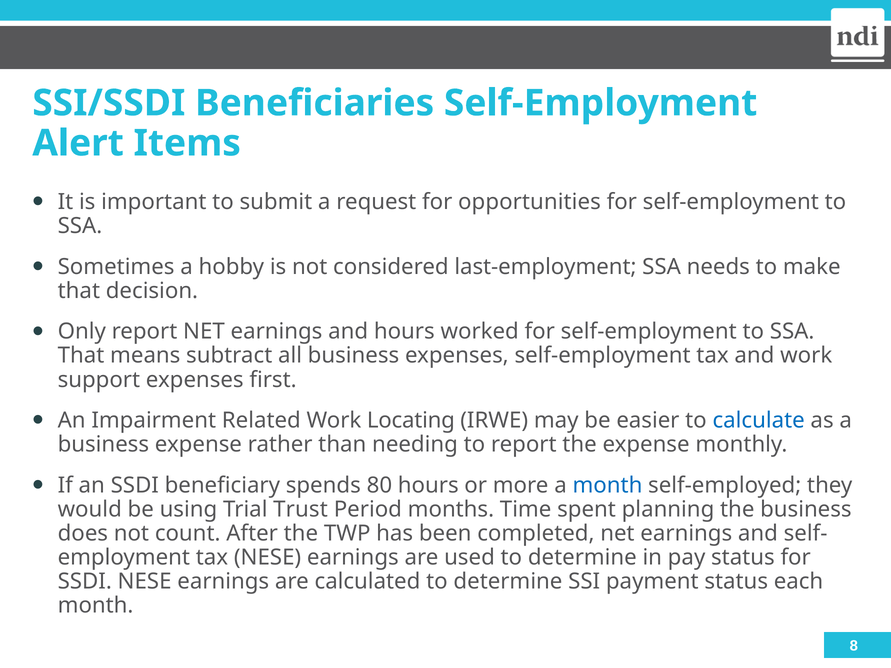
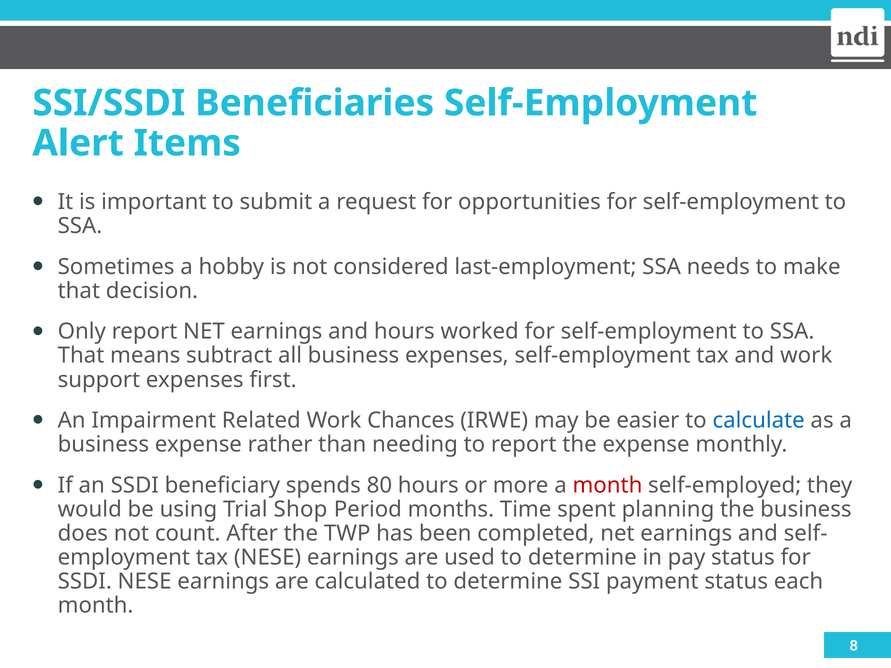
Locating: Locating -> Chances
month at (607, 486) colour: blue -> red
Trust: Trust -> Shop
